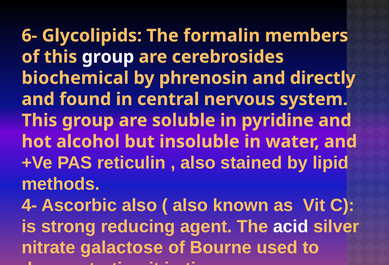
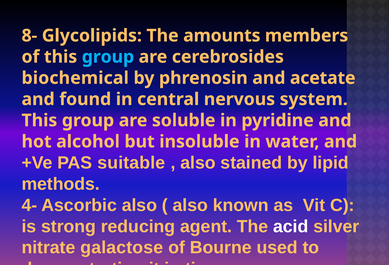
6-: 6- -> 8-
formalin: formalin -> amounts
group at (108, 57) colour: white -> light blue
directly: directly -> acetate
reticulin: reticulin -> suitable
